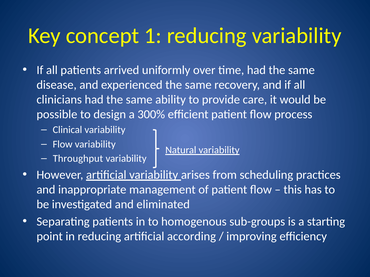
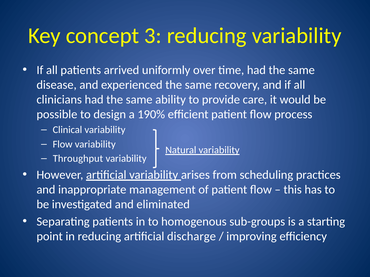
1: 1 -> 3
300%: 300% -> 190%
according: according -> discharge
